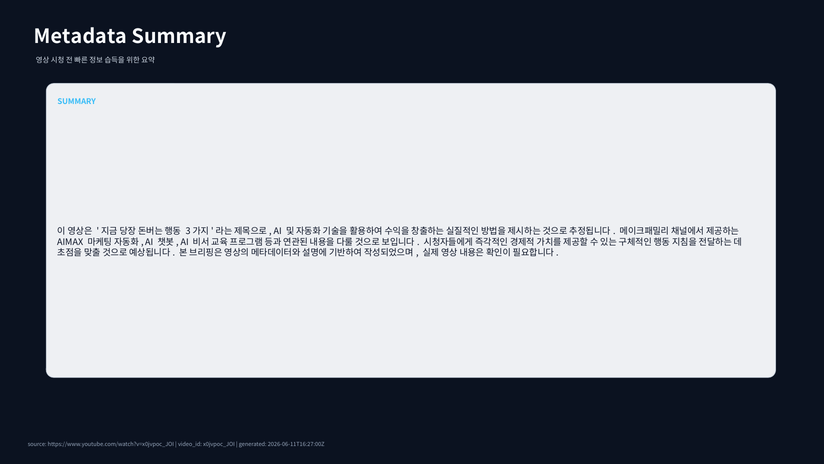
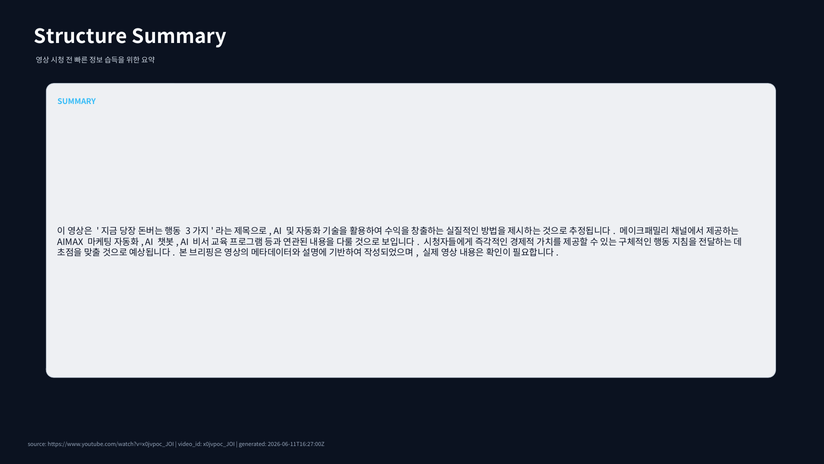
Metadata: Metadata -> Structure
